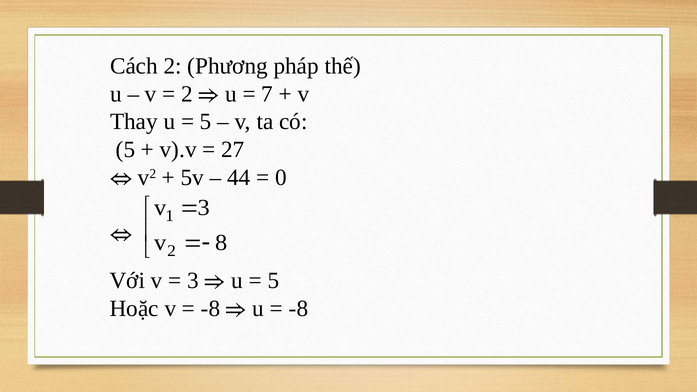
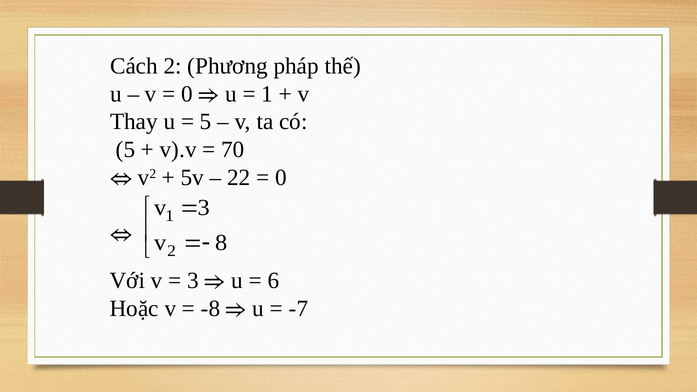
2 at (187, 94): 2 -> 0
7 at (267, 94): 7 -> 1
27: 27 -> 70
44: 44 -> 22
5 at (273, 281): 5 -> 6
-8 at (298, 309): -8 -> -7
